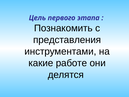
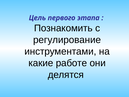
представления: представления -> регулирование
